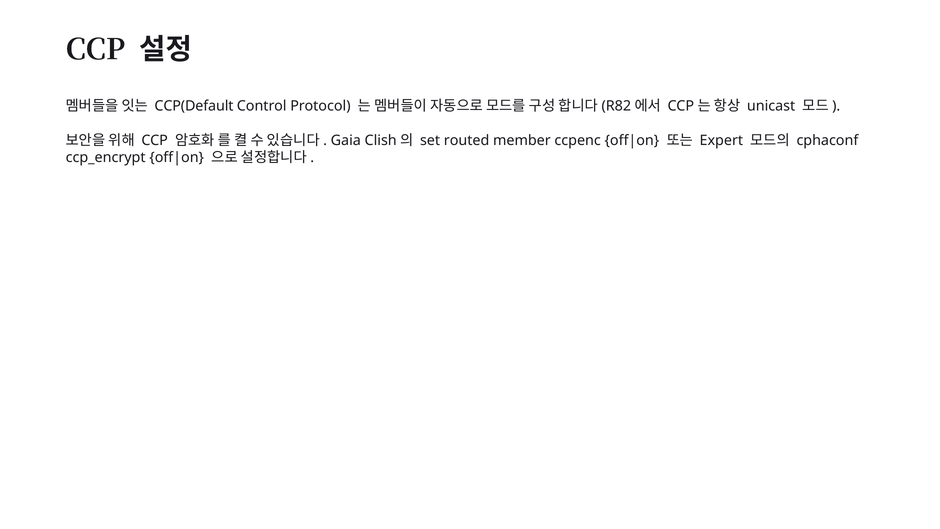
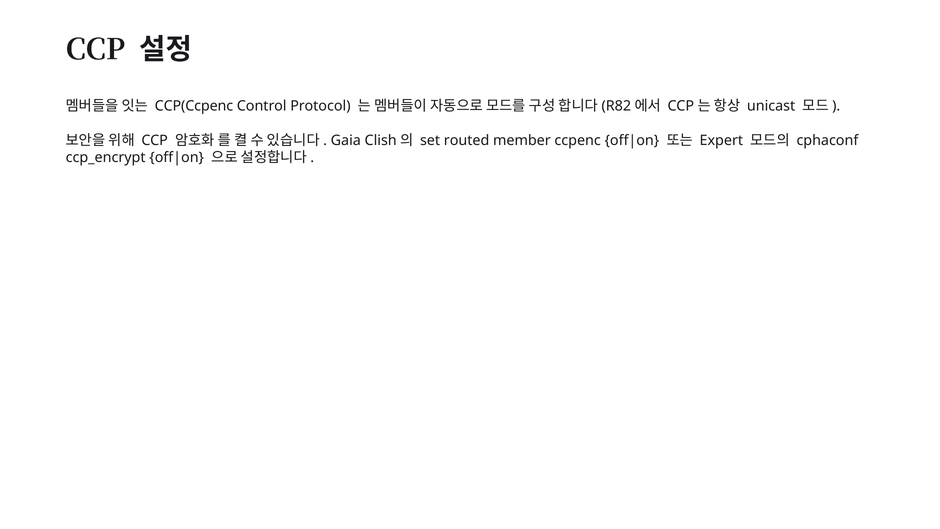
CCP(Default: CCP(Default -> CCP(Ccpenc
